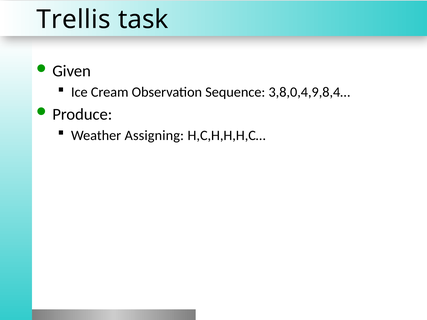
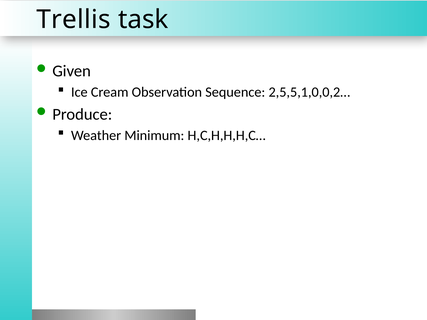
3,8,0,4,9,8,4…: 3,8,0,4,9,8,4… -> 2,5,5,1,0,0,2…
Assigning: Assigning -> Minimum
